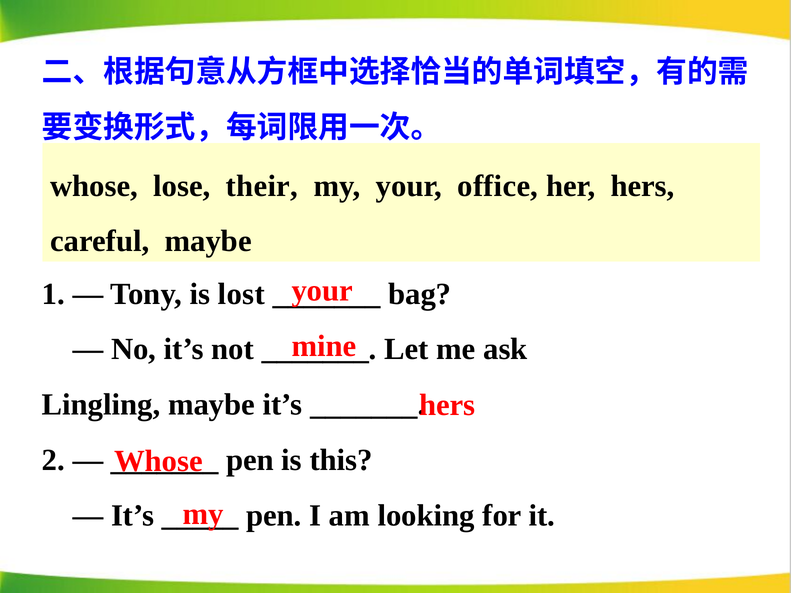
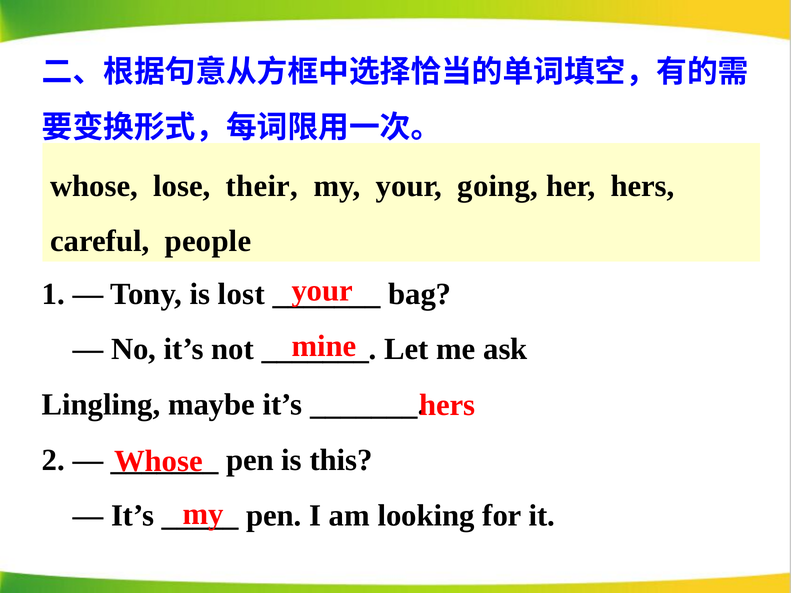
office: office -> going
careful maybe: maybe -> people
